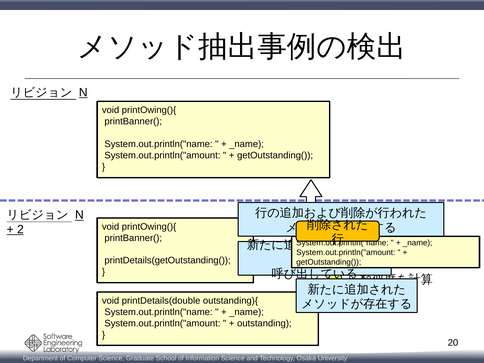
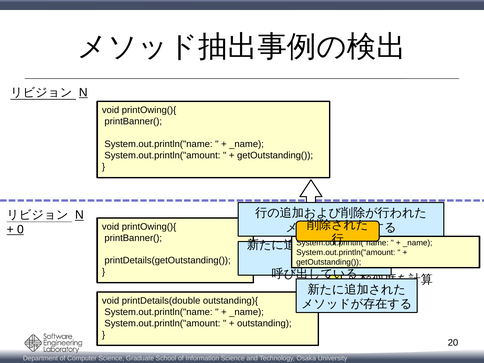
2: 2 -> 0
